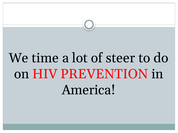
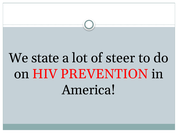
time: time -> state
